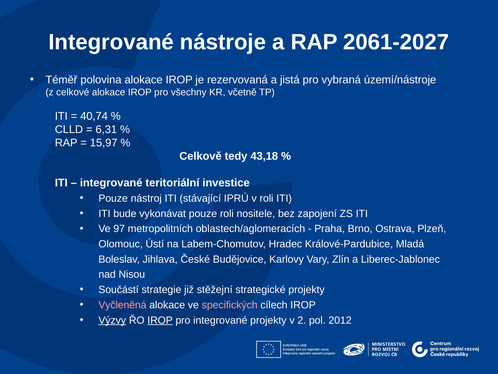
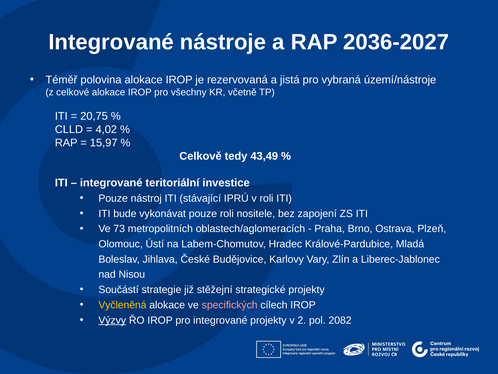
2061-2027: 2061-2027 -> 2036-2027
40,74: 40,74 -> 20,75
6,31: 6,31 -> 4,02
43,18: 43,18 -> 43,49
97: 97 -> 73
Vyčleněná colour: pink -> yellow
IROP at (160, 320) underline: present -> none
2012: 2012 -> 2082
